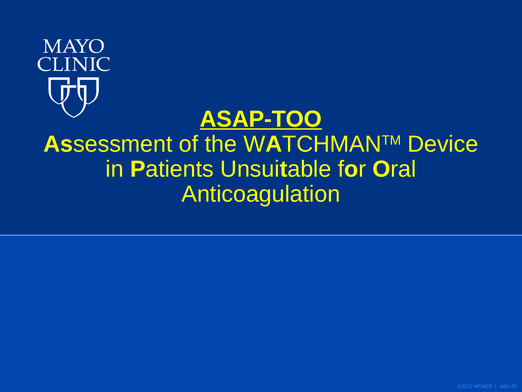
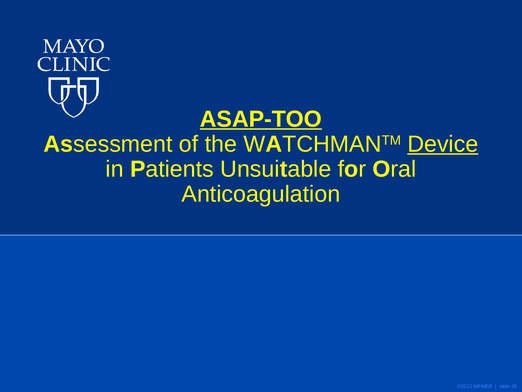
Device underline: none -> present
